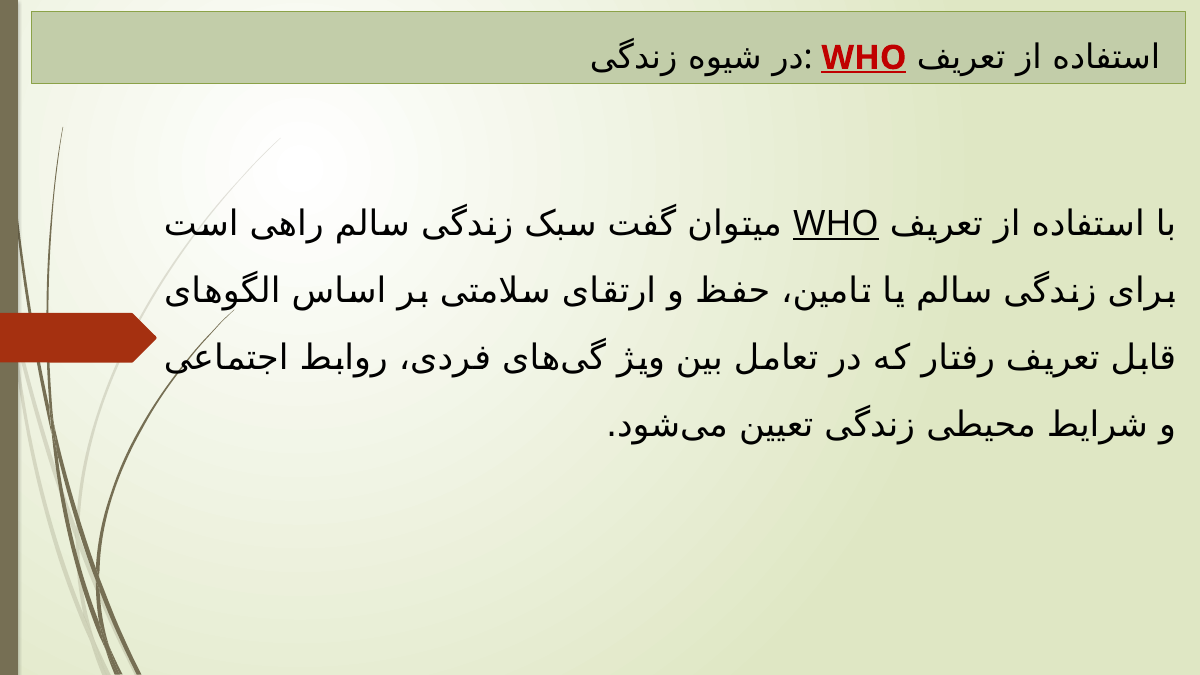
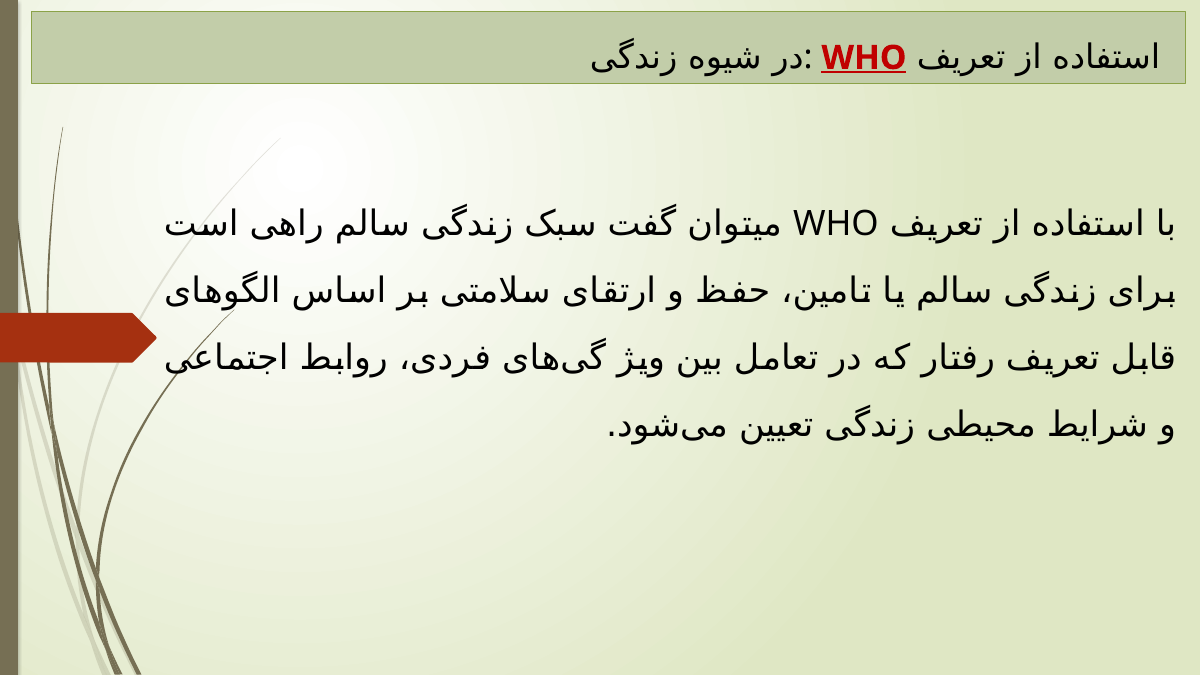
WHO at (836, 224) underline: present -> none
